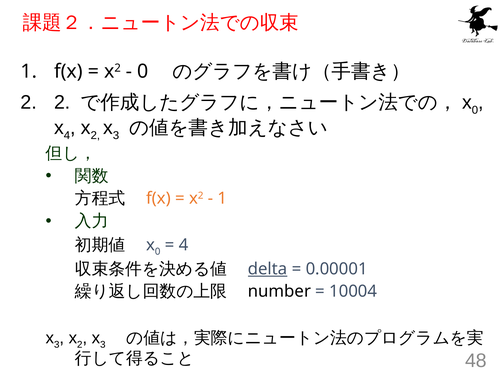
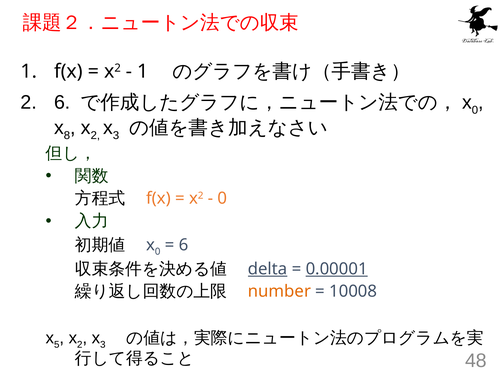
0 at (143, 71): 0 -> 1
2 at (62, 102): 2 -> 6
4 at (67, 135): 4 -> 8
1 at (222, 199): 1 -> 0
4 at (184, 245): 4 -> 6
0.00001 underline: none -> present
number colour: black -> orange
10004: 10004 -> 10008
3 at (57, 345): 3 -> 5
